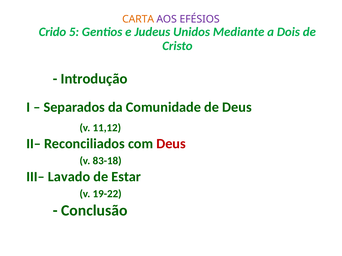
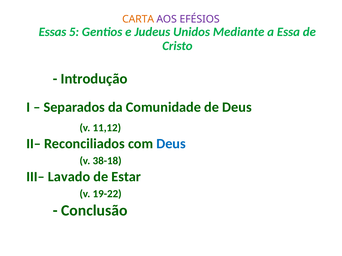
Crido: Crido -> Essas
Dois: Dois -> Essa
Deus at (171, 144) colour: red -> blue
83-18: 83-18 -> 38-18
